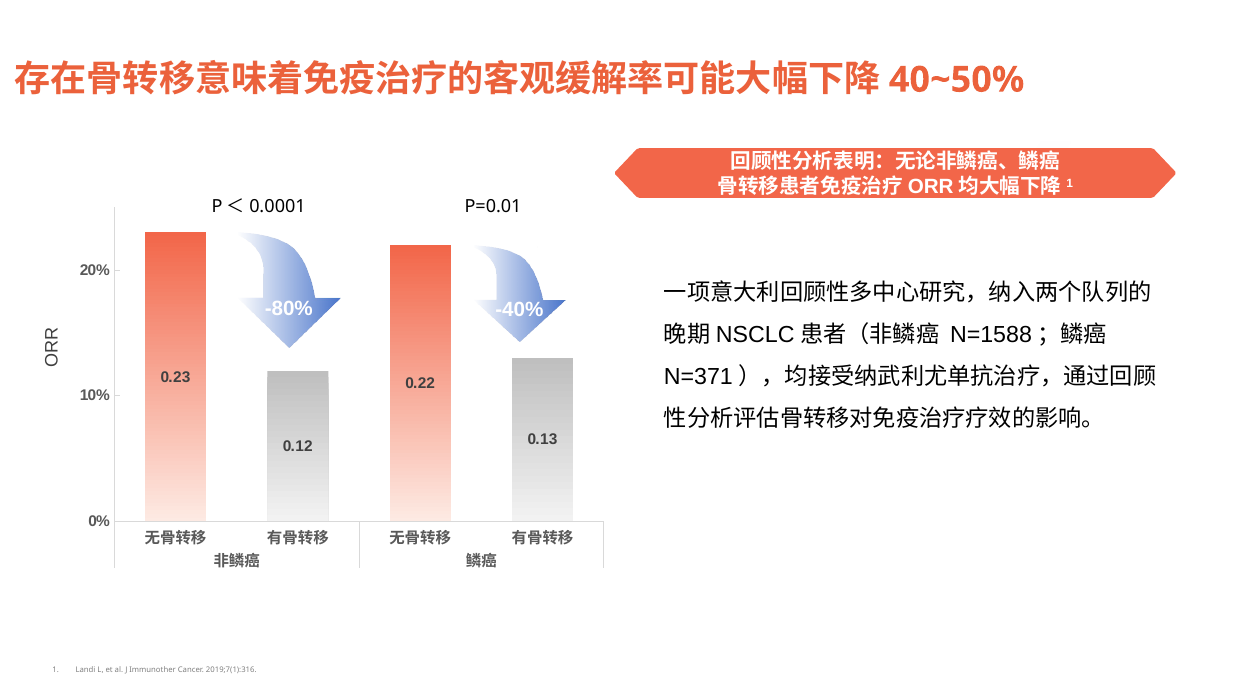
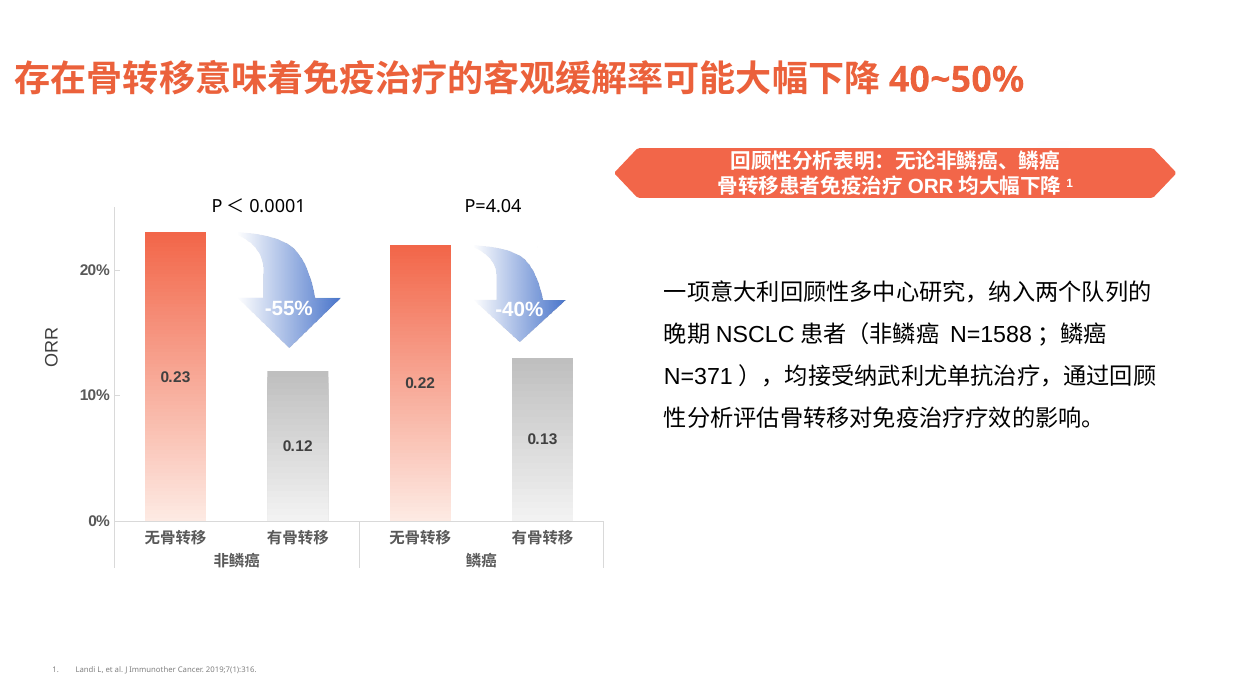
P=0.01: P=0.01 -> P=4.04
-80%: -80% -> -55%
